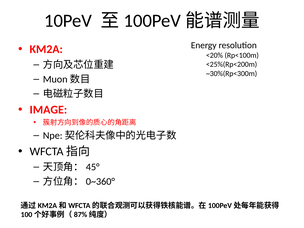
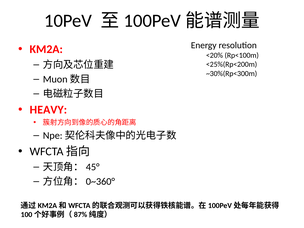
IMAGE: IMAGE -> HEAVY
